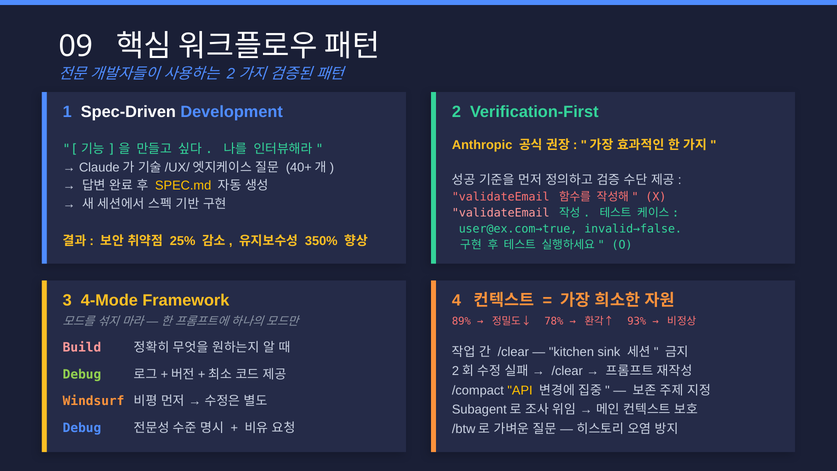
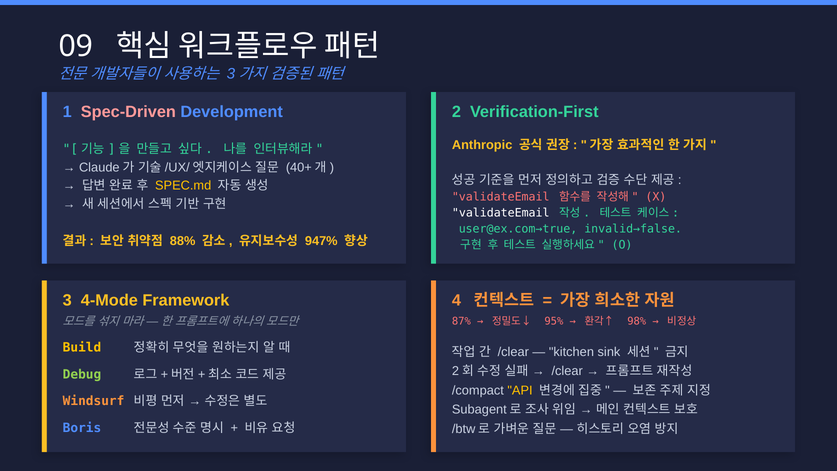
2 at (231, 74): 2 -> 3
Spec-Driven colour: white -> pink
validateEmail at (501, 213) colour: pink -> white
25%: 25% -> 88%
350%: 350% -> 947%
89%: 89% -> 87%
78%: 78% -> 95%
93%: 93% -> 98%
Build colour: pink -> yellow
Debug at (82, 428): Debug -> Boris
